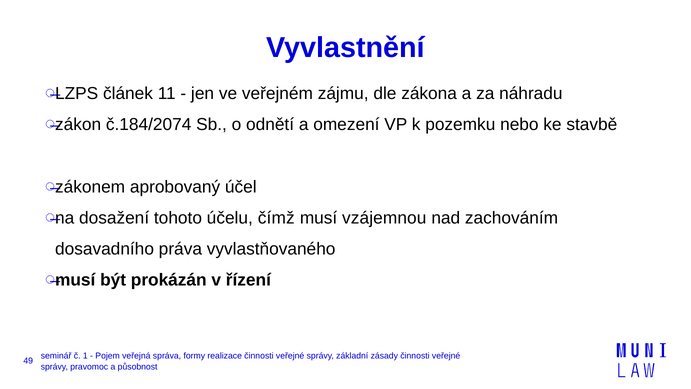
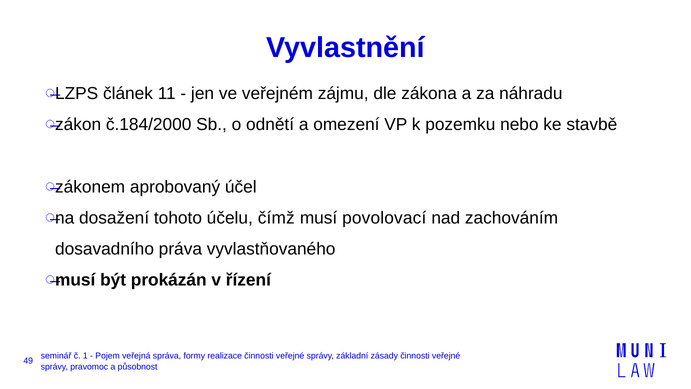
č.184/2074: č.184/2074 -> č.184/2000
vzájemnou: vzájemnou -> povolovací
